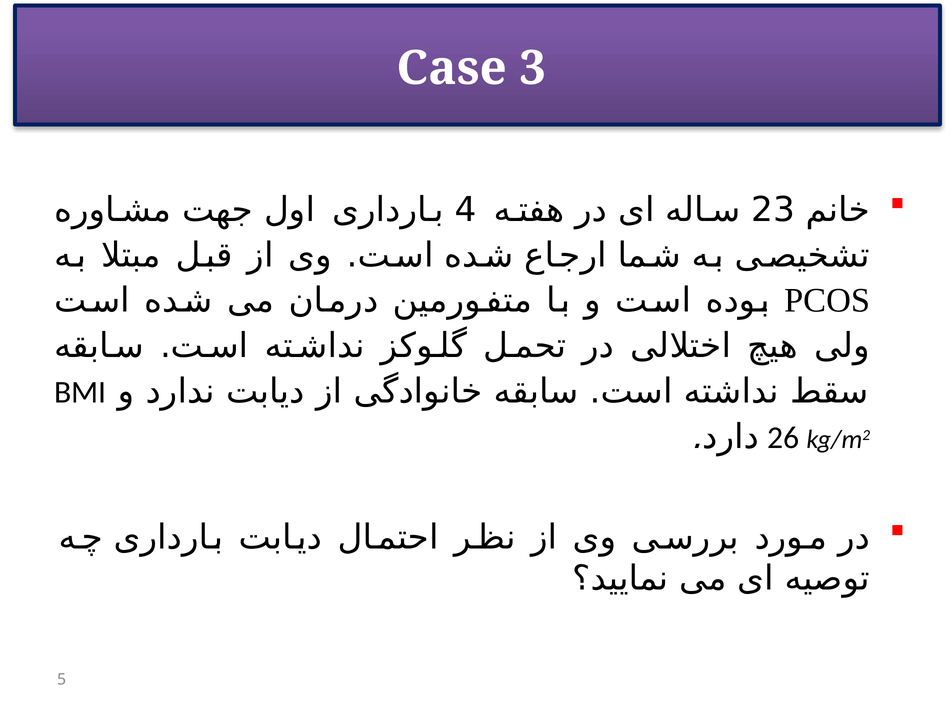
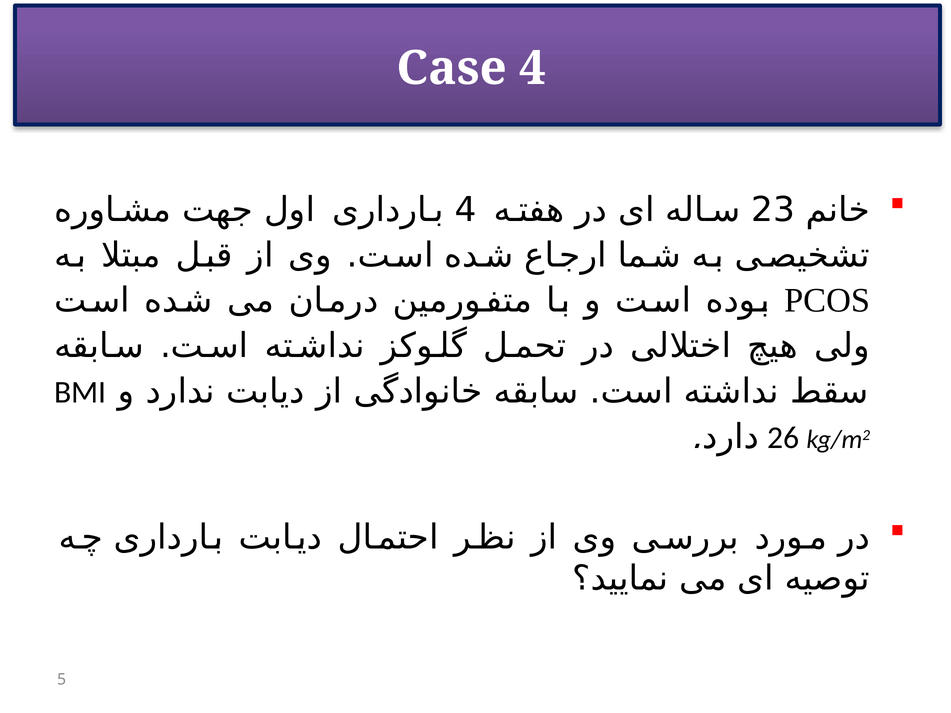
Case 3: 3 -> 4
